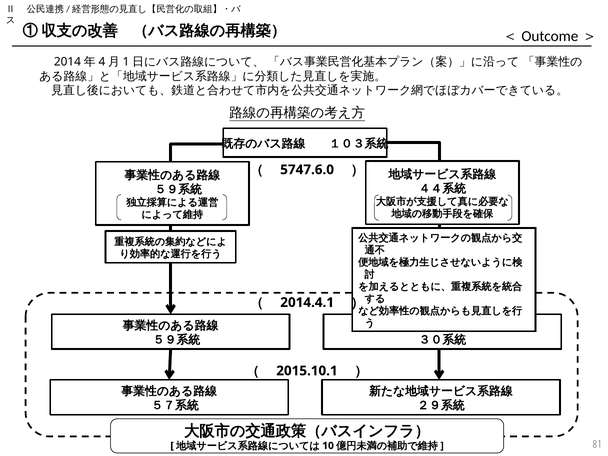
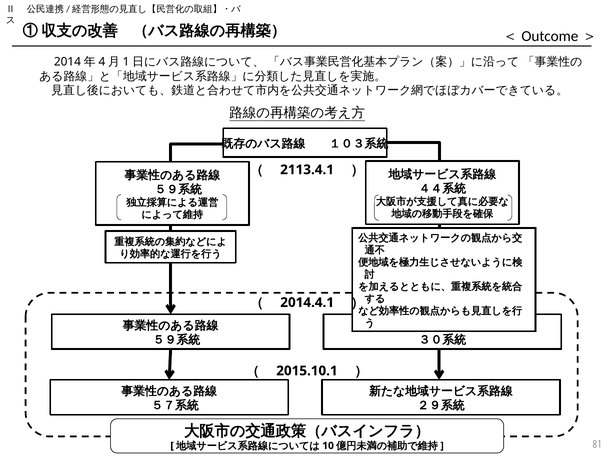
5747.6.0: 5747.6.0 -> 2113.4.1
